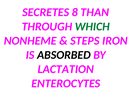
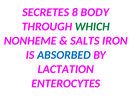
THAN: THAN -> BODY
STEPS: STEPS -> SALTS
ABSORBED colour: black -> blue
